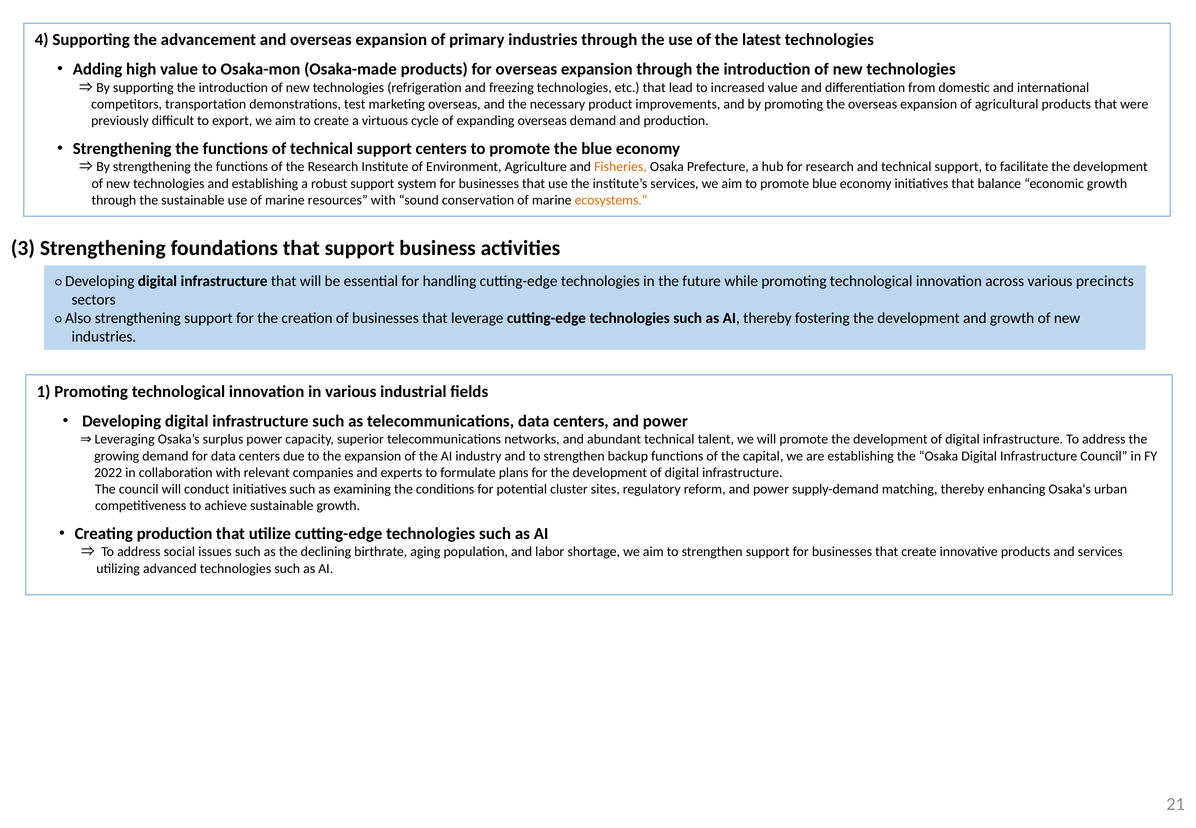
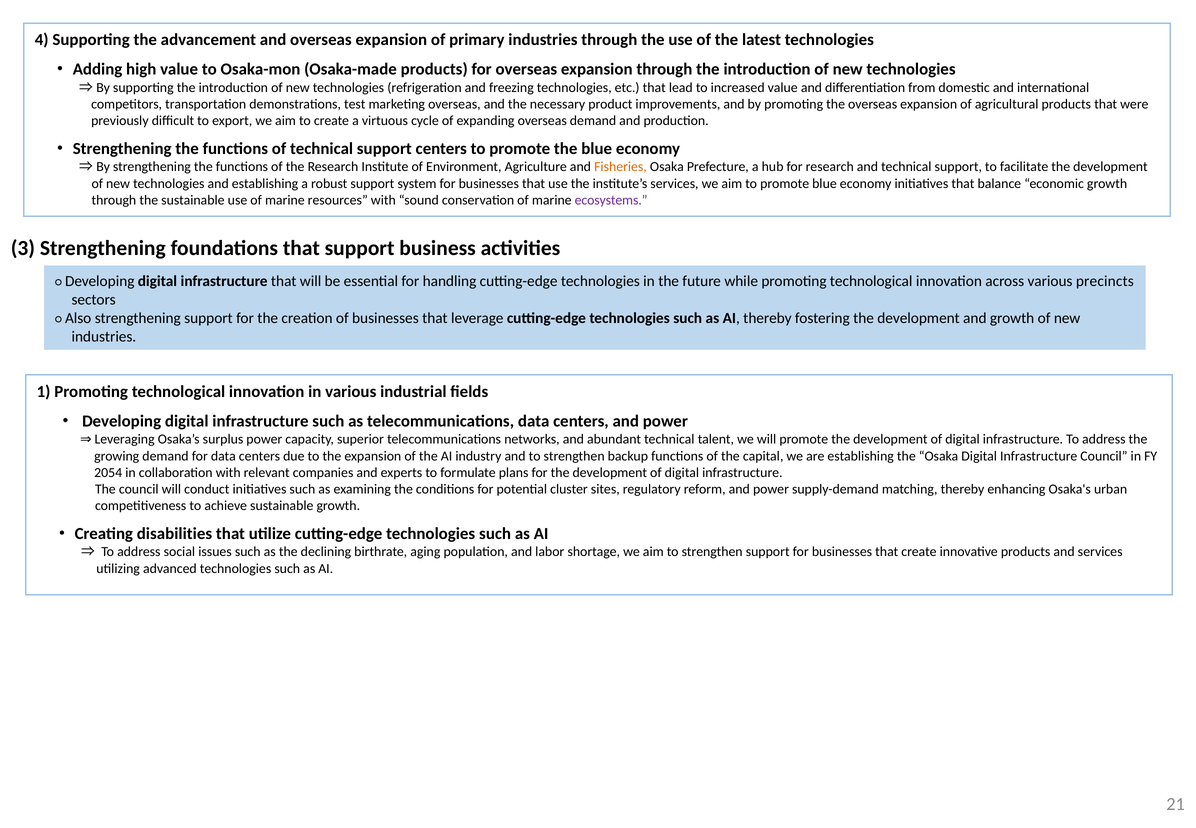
ecosystems colour: orange -> purple
2022: 2022 -> 2054
production at (175, 534): production -> disabilities
